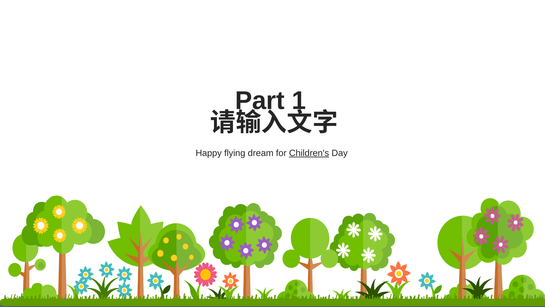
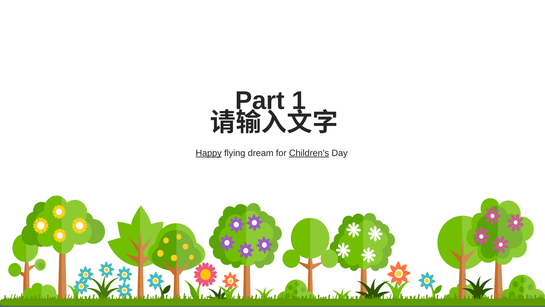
Happy underline: none -> present
